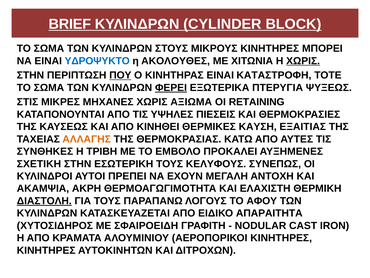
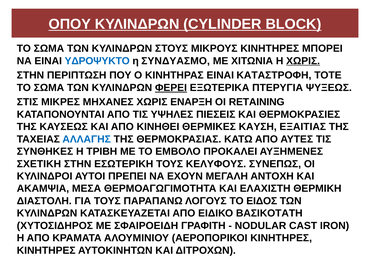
BRIEF: BRIEF -> ΟΠΟΥ
ΑΚΟΛΟΥΘΕΣ: ΑΚΟΛΟΥΘΕΣ -> ΣΥΝΔΥΑΣΜΟ
ΠΟΥ underline: present -> none
ΑΞΙΩΜΑ: ΑΞΙΩΜΑ -> ΕΝΑΡΞΗ
ΑΛΛΑΓΗΣ colour: orange -> blue
ΑΚΡΗ: ΑΚΡΗ -> ΜΕΣΑ
ΔΙΑΣΤΟΛΗ underline: present -> none
ΑΦΟΥ: ΑΦΟΥ -> ΕΙΔΟΣ
ΑΠΑΡΑΙΤΗΤΑ: ΑΠΑΡΑΙΤΗΤΑ -> ΒΑΣΙΚΟΤΑΤΗ
